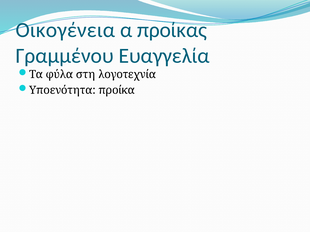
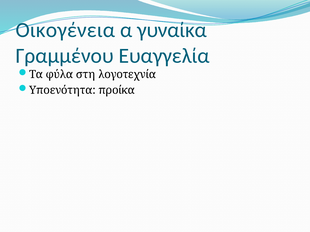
προίκας: προίκας -> γυναίκα
